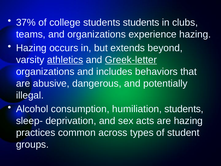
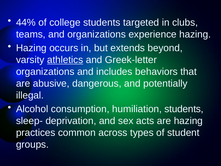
37%: 37% -> 44%
students students: students -> targeted
Greek-letter underline: present -> none
